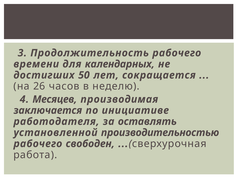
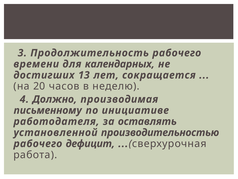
50: 50 -> 13
26: 26 -> 20
Месяцев: Месяцев -> Должно
заключается: заключается -> письменному
свободен: свободен -> дефицит
